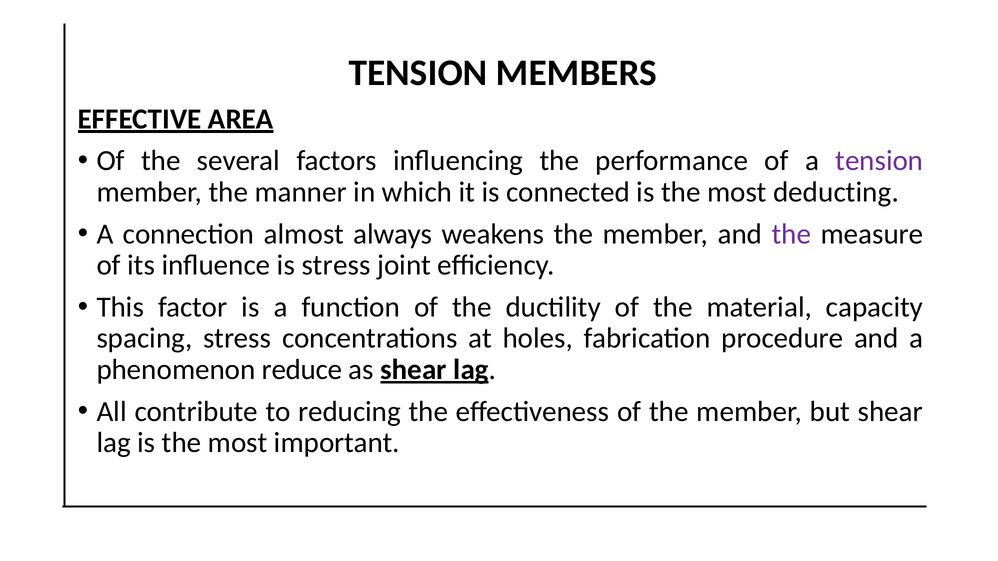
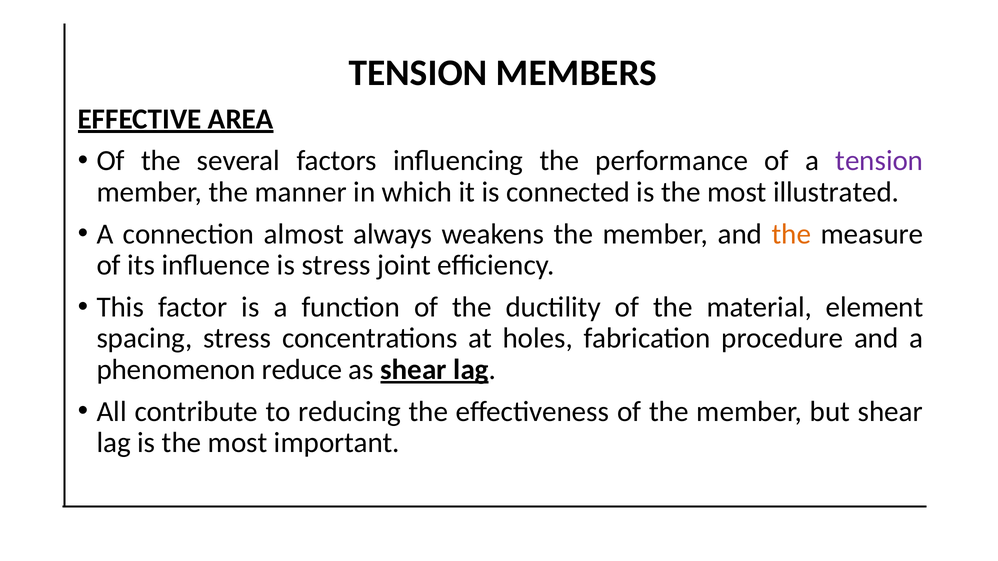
deducting: deducting -> illustrated
the at (791, 234) colour: purple -> orange
capacity: capacity -> element
